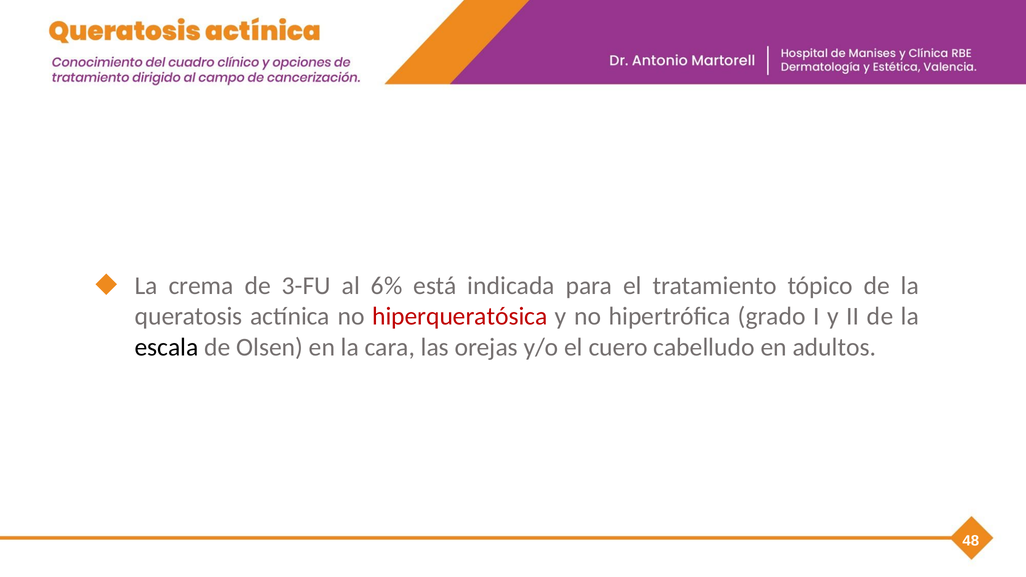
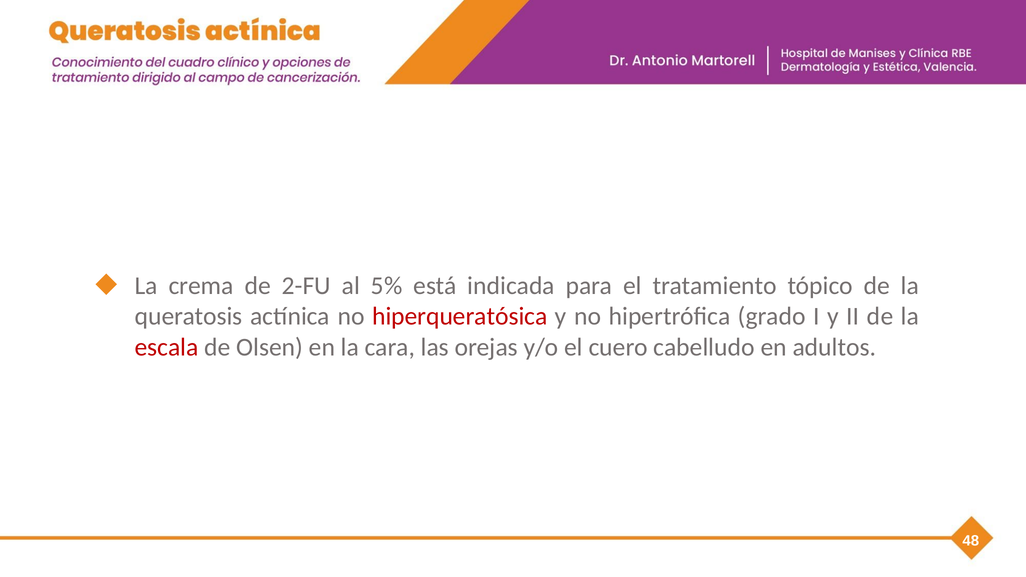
3-FU: 3-FU -> 2-FU
6%: 6% -> 5%
escala colour: black -> red
